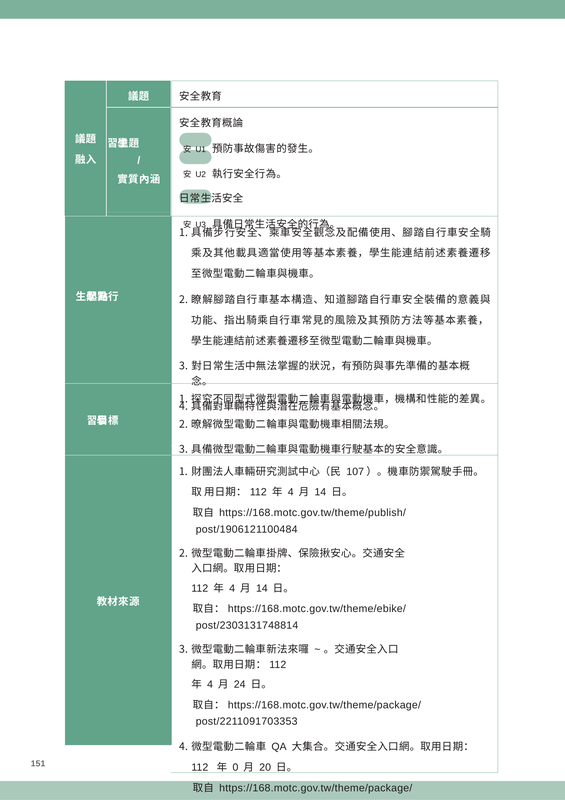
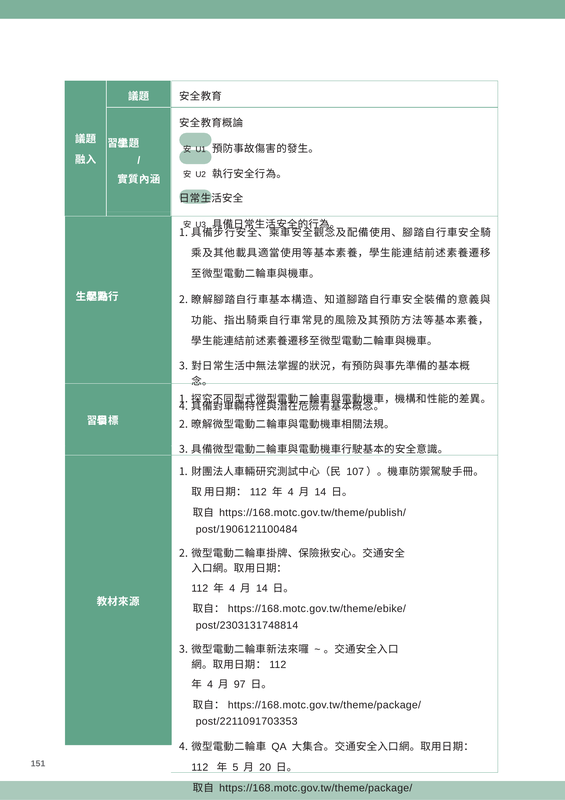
24: 24 -> 97
0: 0 -> 5
